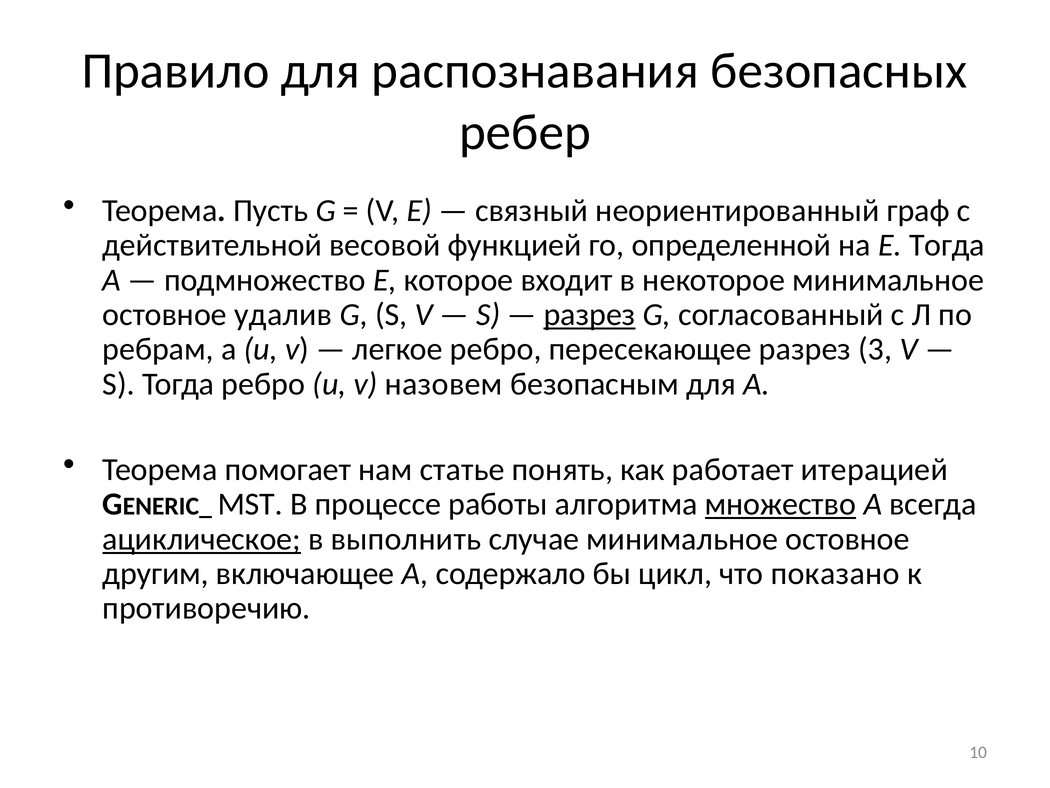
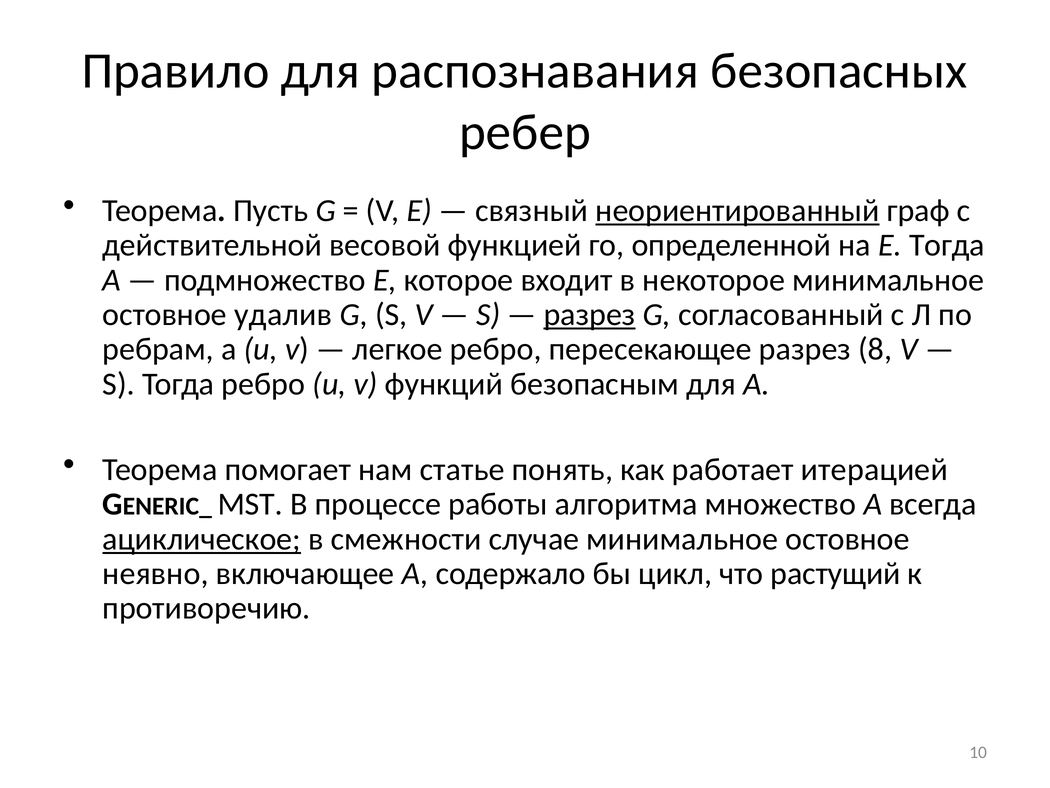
неориентированный underline: none -> present
3: 3 -> 8
назовем: назовем -> функций
множество underline: present -> none
выполнить: выполнить -> смежности
другим: другим -> неявно
показано: показано -> растущий
